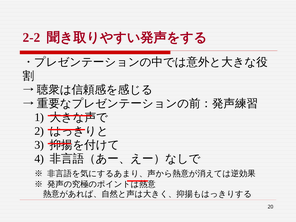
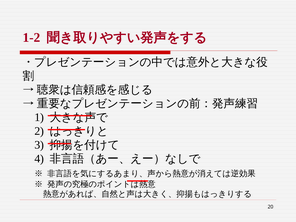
2-2: 2-2 -> 1-2
